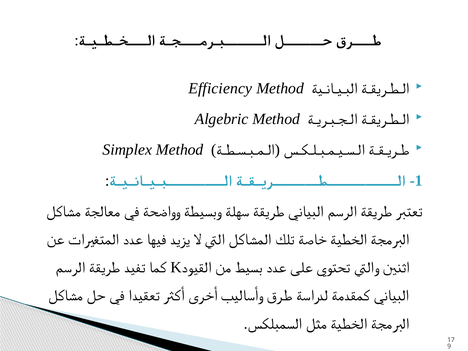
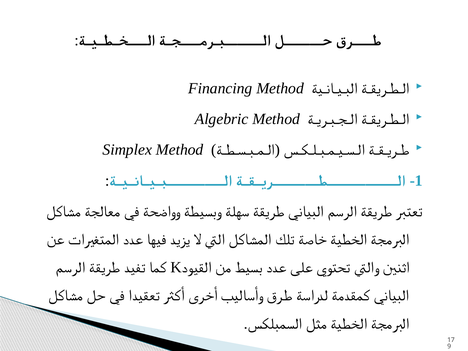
Efficiency: Efficiency -> Financing
